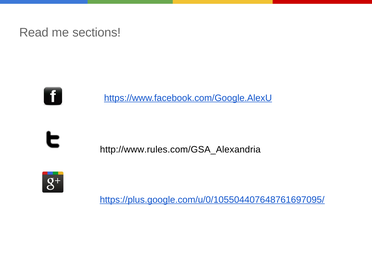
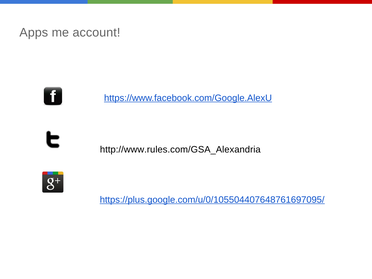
Read: Read -> Apps
sections: sections -> account
